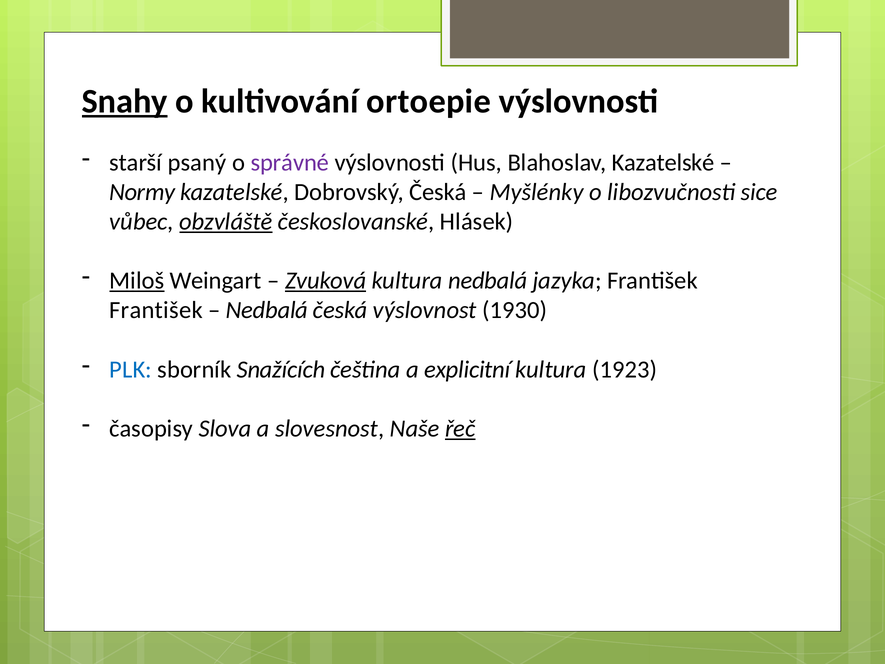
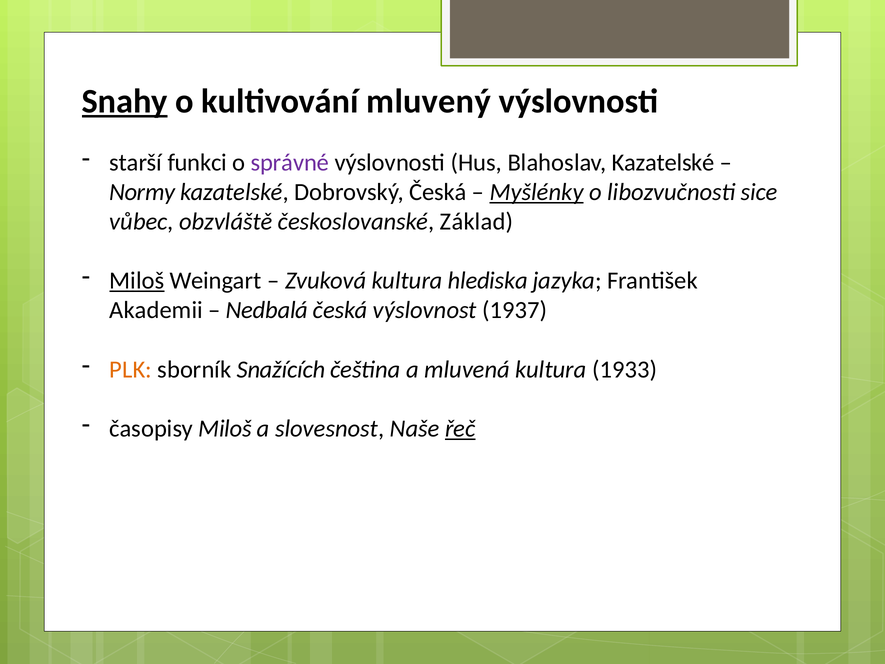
ortoepie: ortoepie -> mluvený
psaný: psaný -> funkci
Myšlénky underline: none -> present
obzvláště underline: present -> none
Hlásek: Hlásek -> Základ
Zvuková underline: present -> none
kultura nedbalá: nedbalá -> hlediska
František at (156, 310): František -> Akademii
1930: 1930 -> 1937
PLK colour: blue -> orange
explicitní: explicitní -> mluvená
1923: 1923 -> 1933
časopisy Slova: Slova -> Miloš
